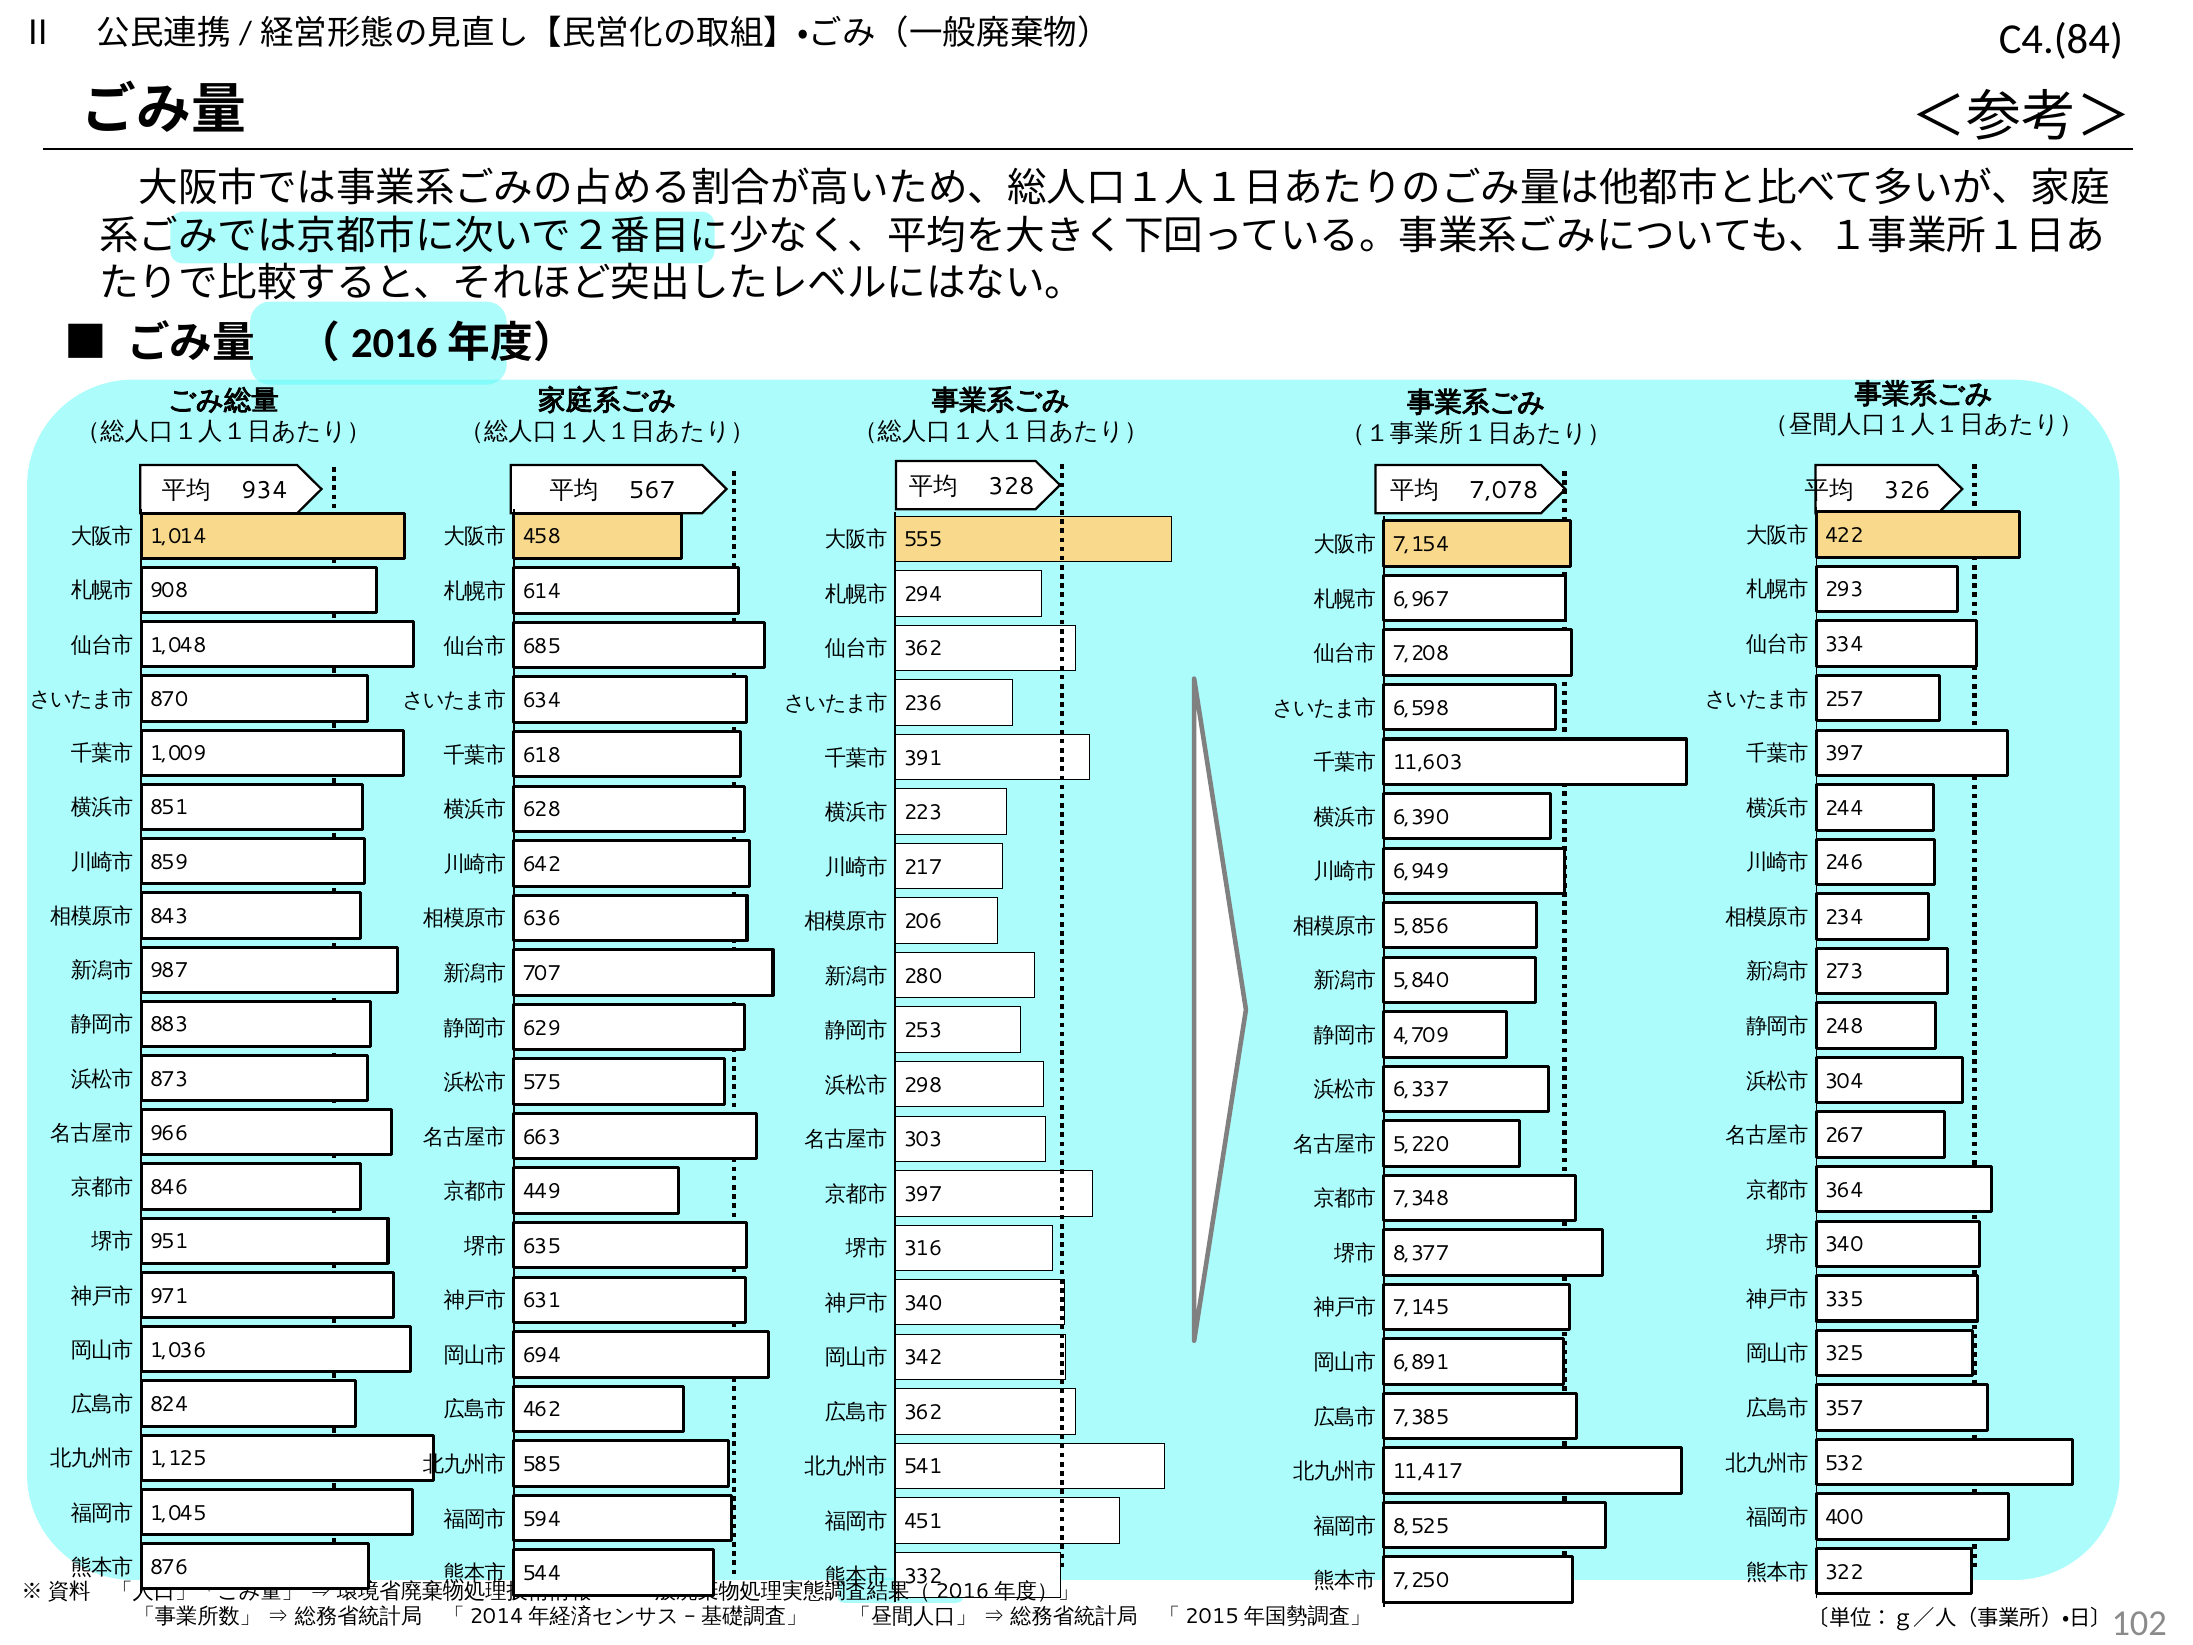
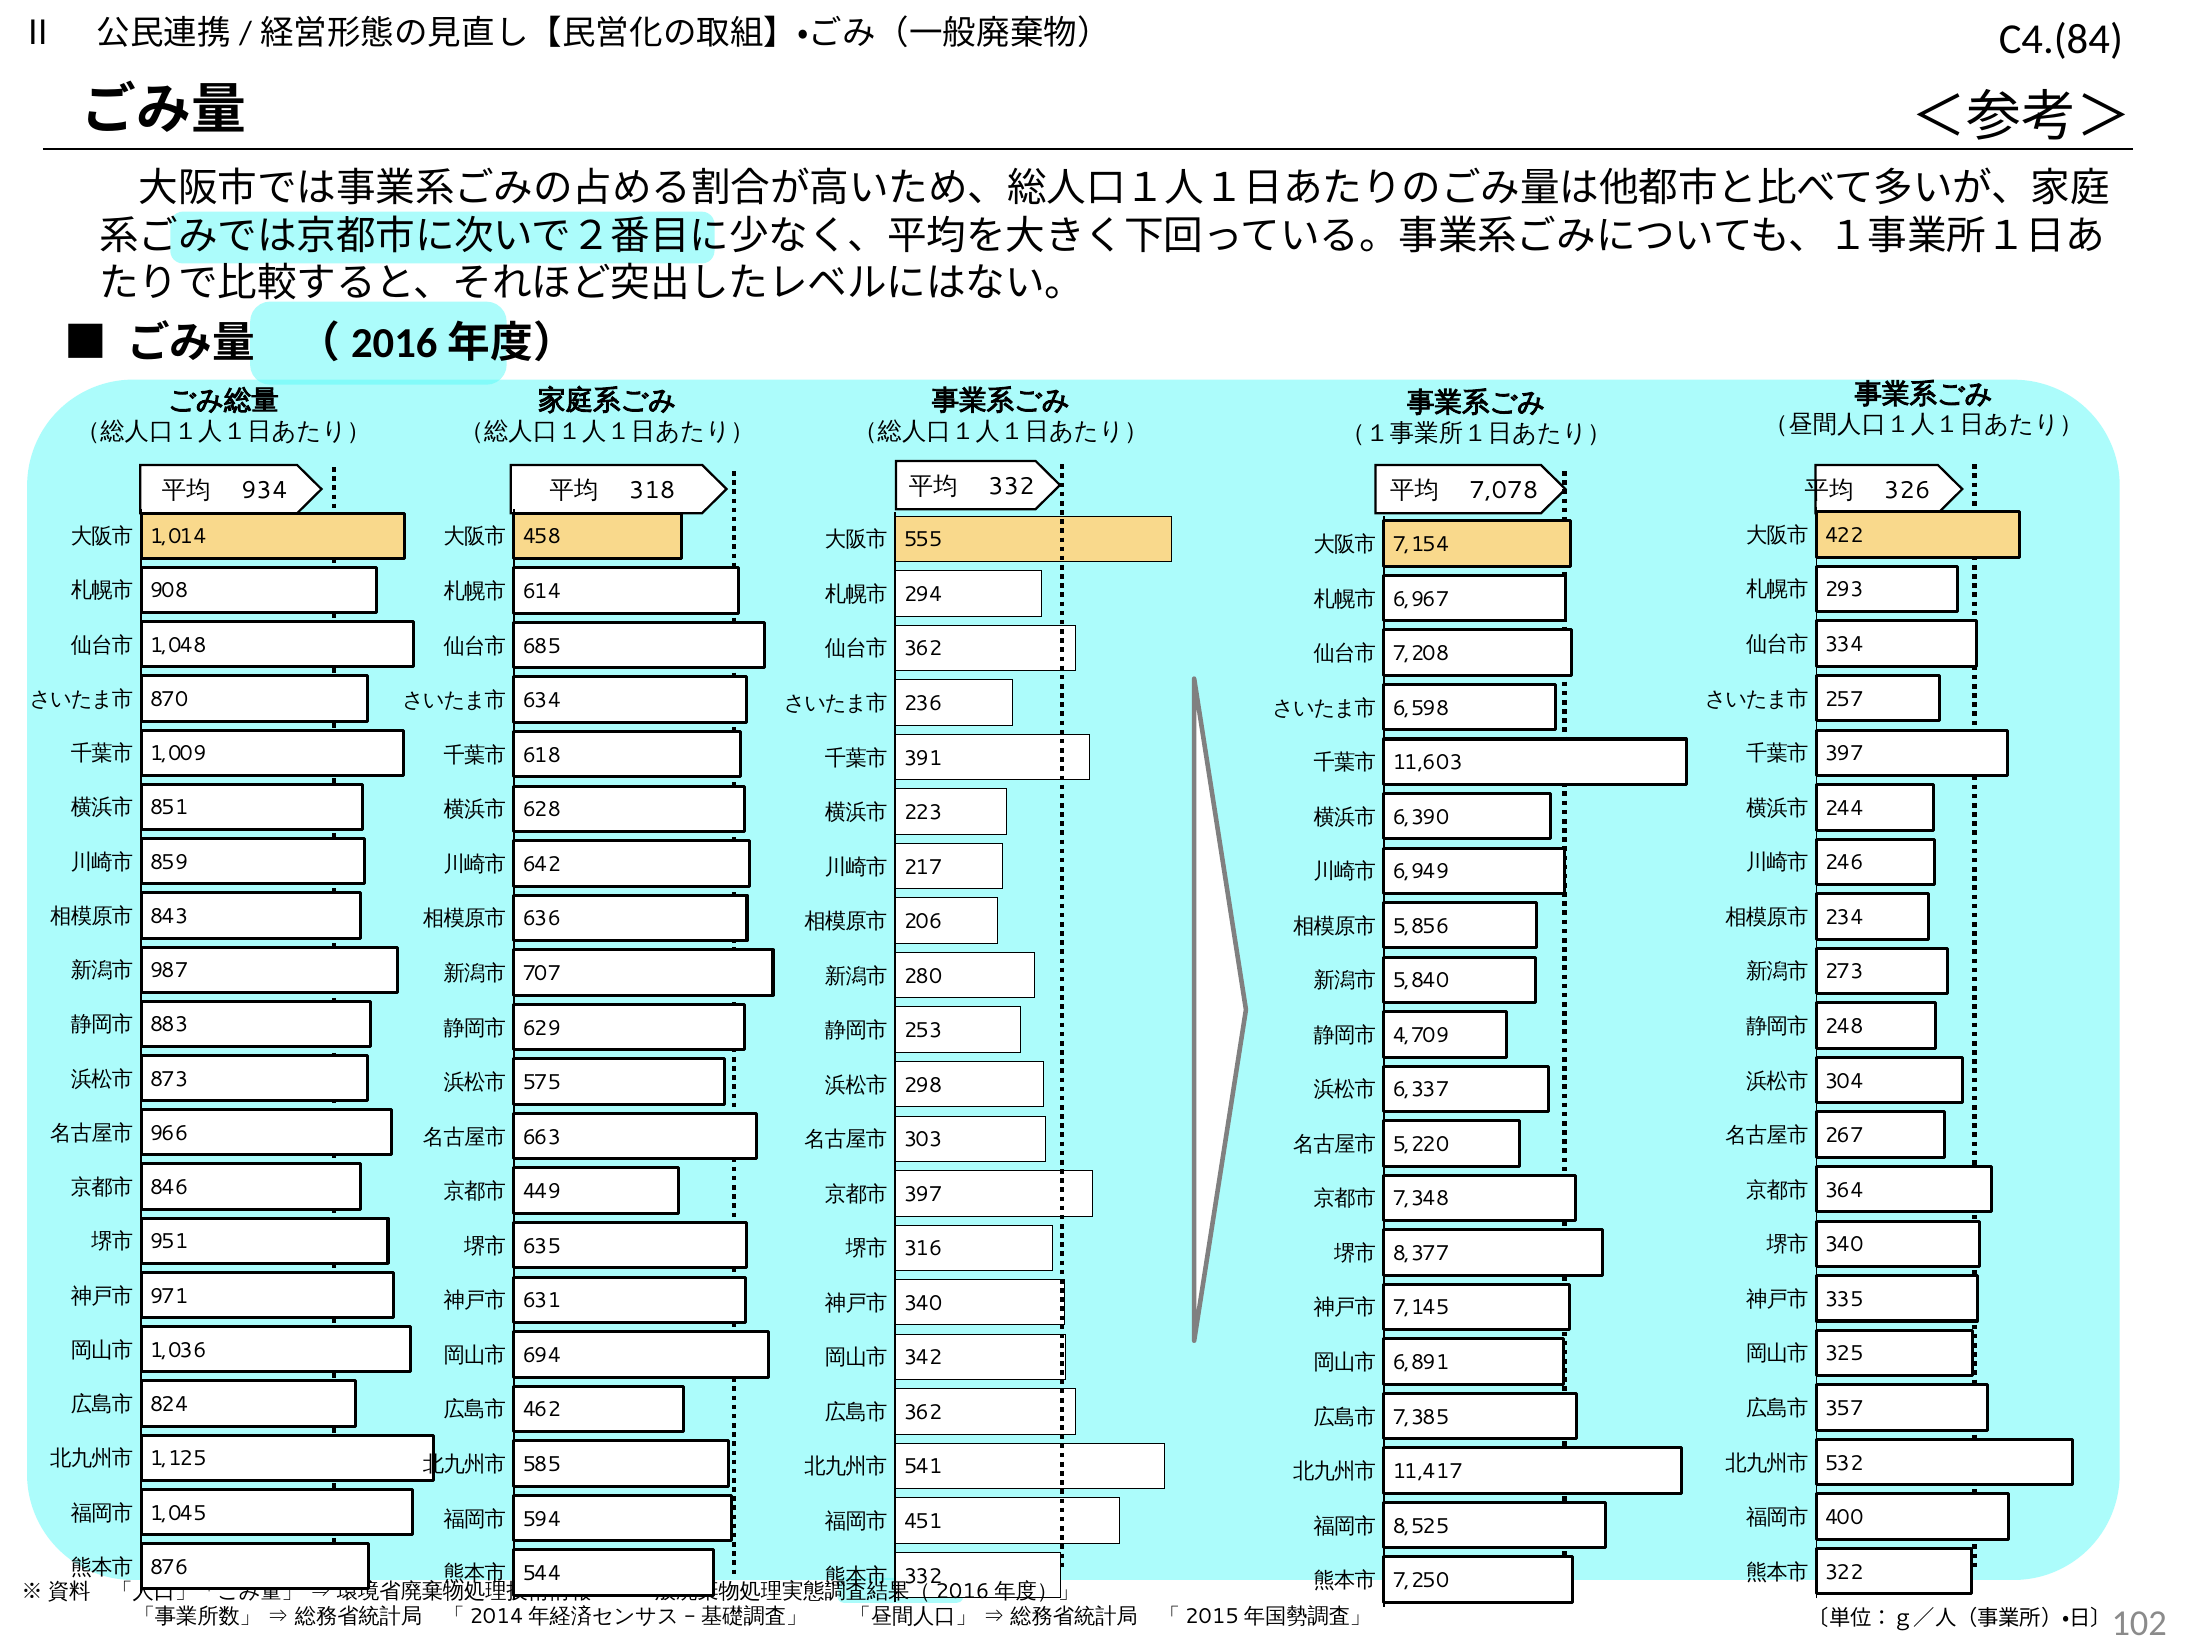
567: 567 -> 318
328 at (1011, 487): 328 -> 332
